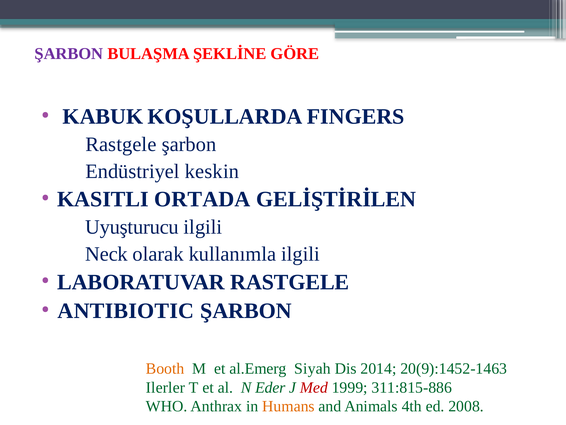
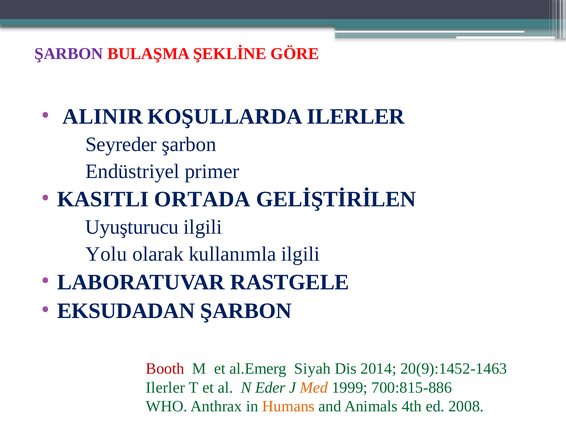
KABUK: KABUK -> ALINIR
KOŞULLARDA FINGERS: FINGERS -> ILERLER
Rastgele at (121, 144): Rastgele -> Seyreder
keskin: keskin -> primer
Neck: Neck -> Yolu
ANTIBIOTIC: ANTIBIOTIC -> EKSUDADAN
Booth colour: orange -> red
Med colour: red -> orange
311:815-886: 311:815-886 -> 700:815-886
